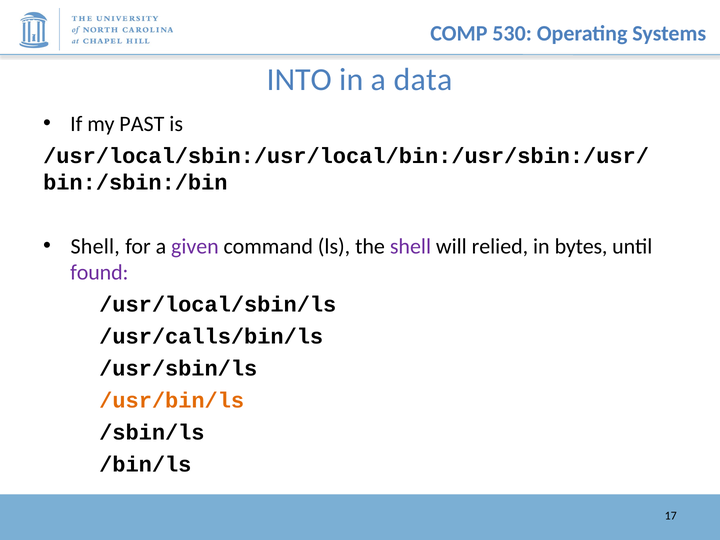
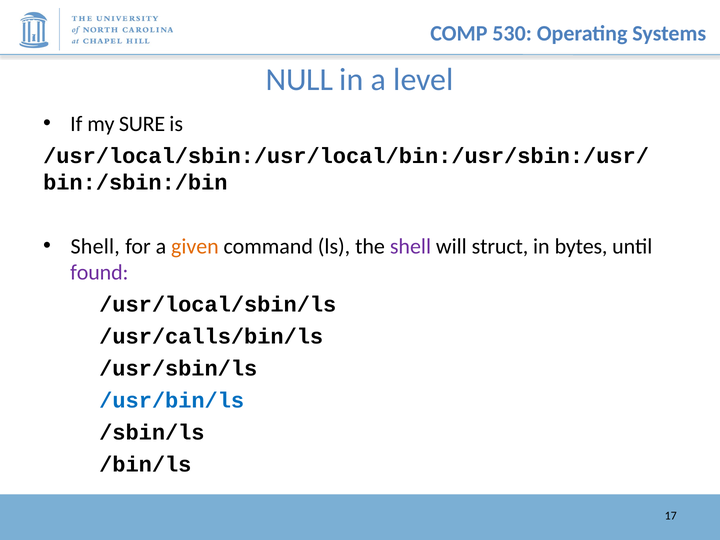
INTO: INTO -> NULL
data: data -> level
PAST: PAST -> SURE
given colour: purple -> orange
relied: relied -> struct
/usr/bin/ls colour: orange -> blue
